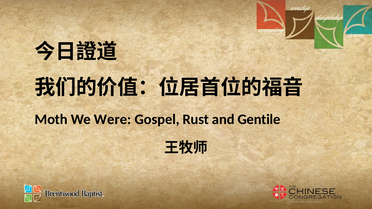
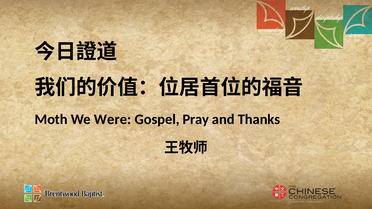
Rust: Rust -> Pray
Gentile: Gentile -> Thanks
